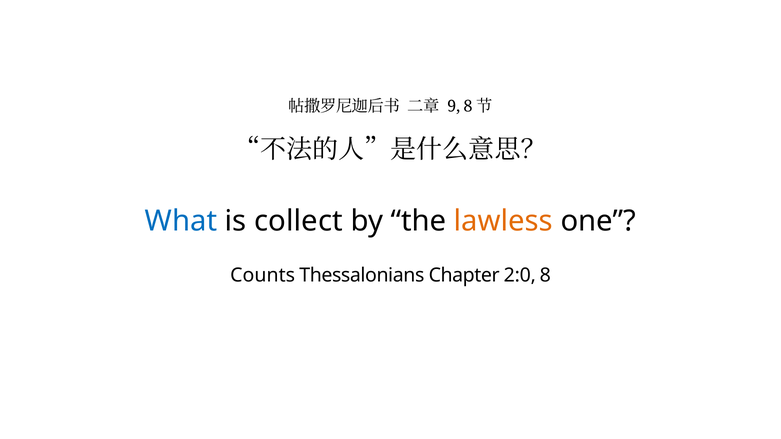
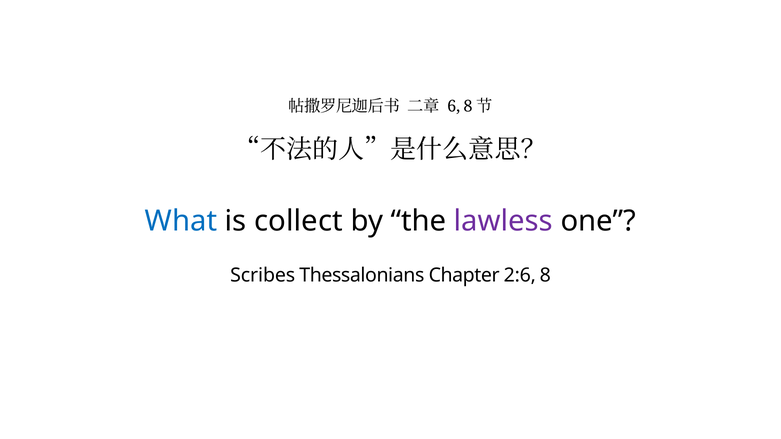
9: 9 -> 6
lawless colour: orange -> purple
Counts: Counts -> Scribes
2:0: 2:0 -> 2:6
